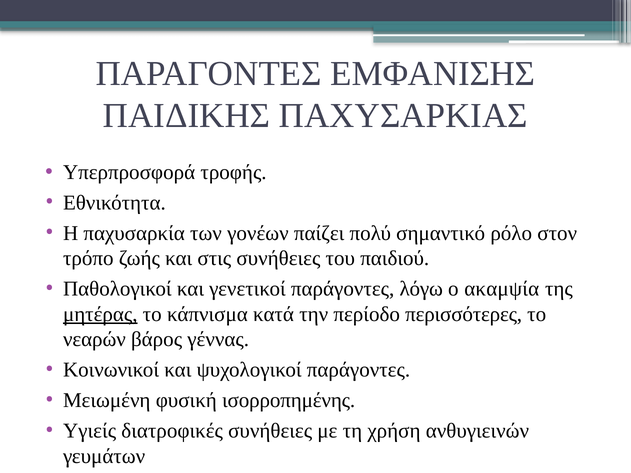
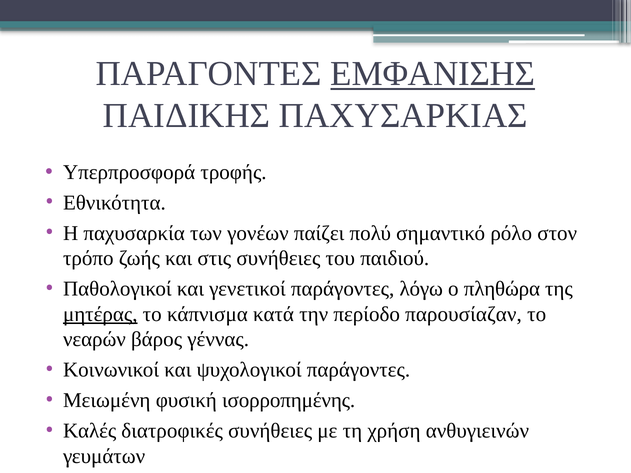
ΕΜΦΑΝΙΣΗΣ underline: none -> present
ακαμψία: ακαμψία -> πληθώρα
περισσότερες: περισσότερες -> παρουσίαζαν
Υγιείς: Υγιείς -> Καλές
